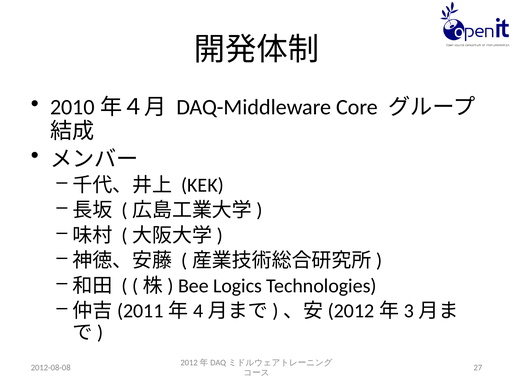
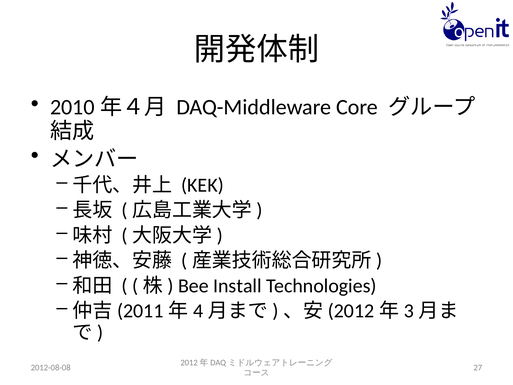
Logics: Logics -> Install
